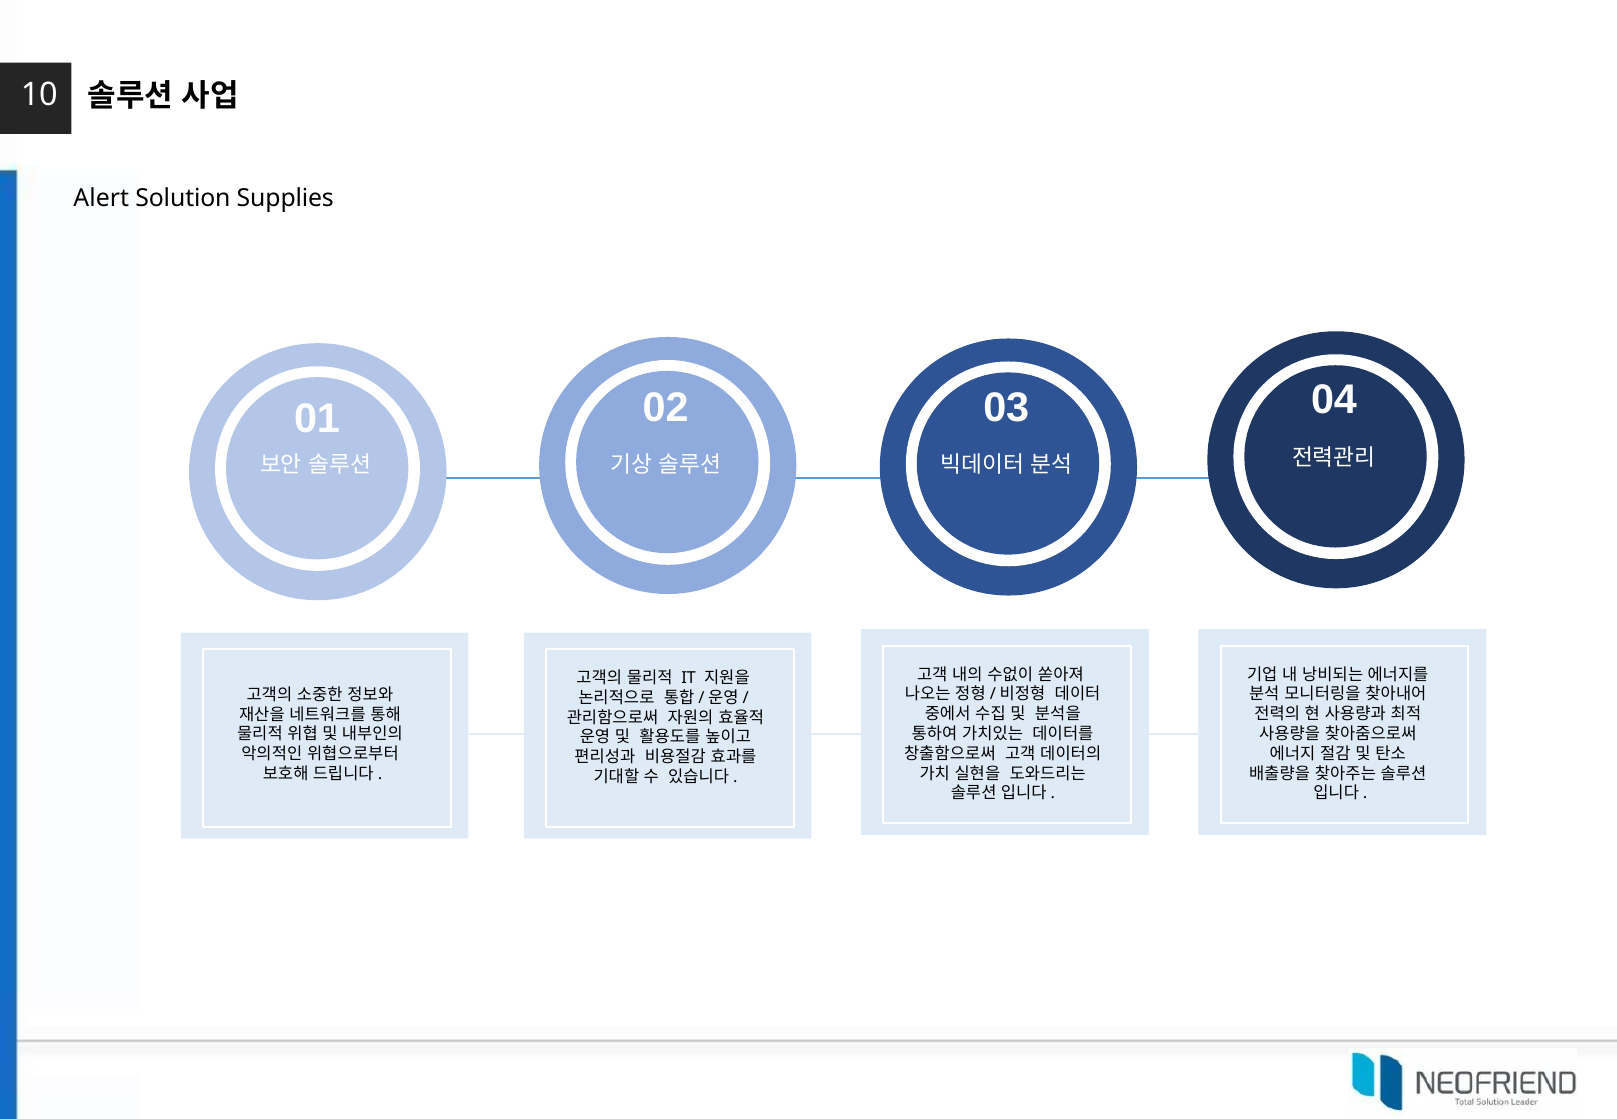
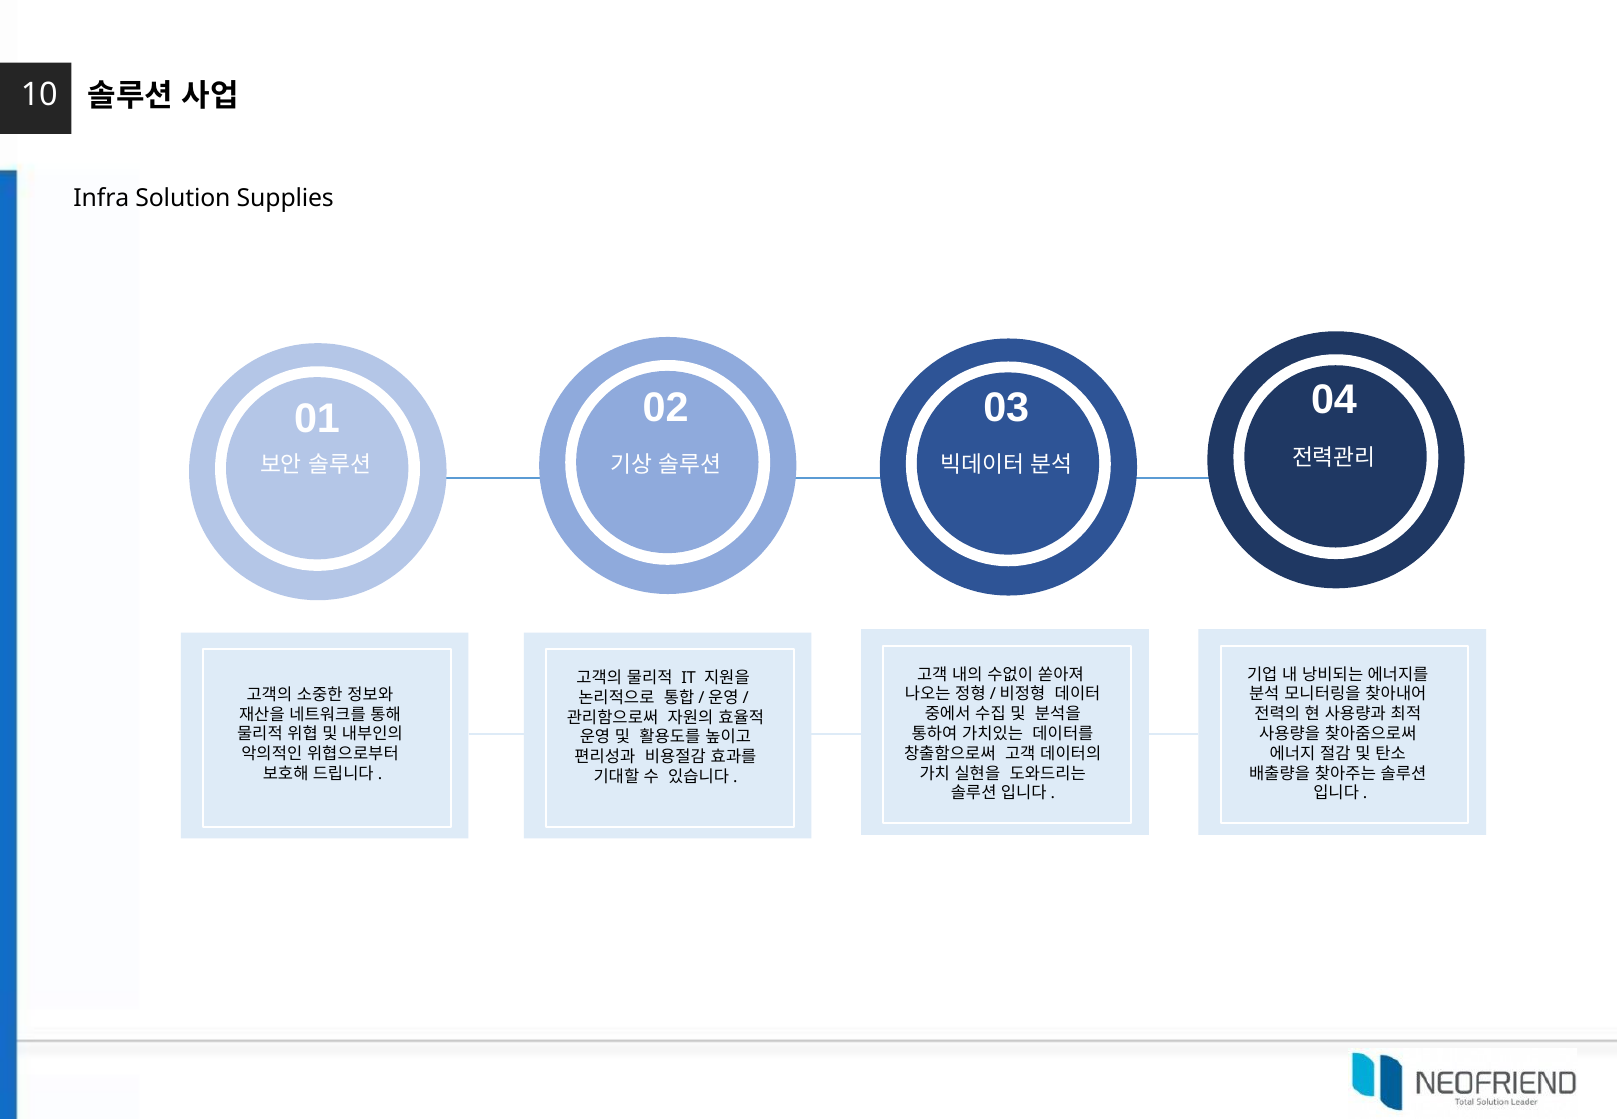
Alert: Alert -> Infra
